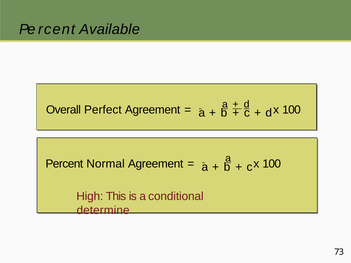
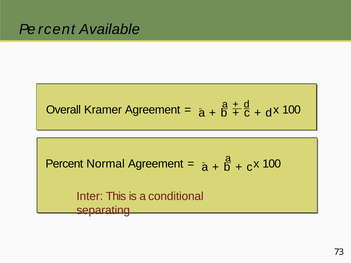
Perfect: Perfect -> Kramer
High: High -> Inter
determine: determine -> separating
